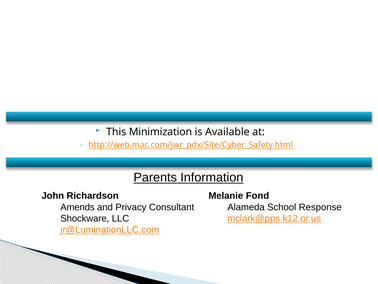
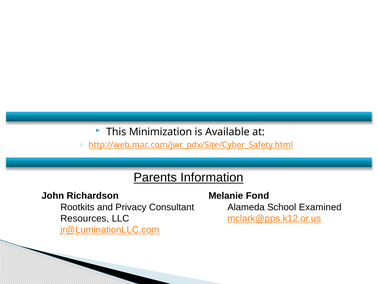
Amends: Amends -> Rootkits
Response: Response -> Examined
Shockware: Shockware -> Resources
